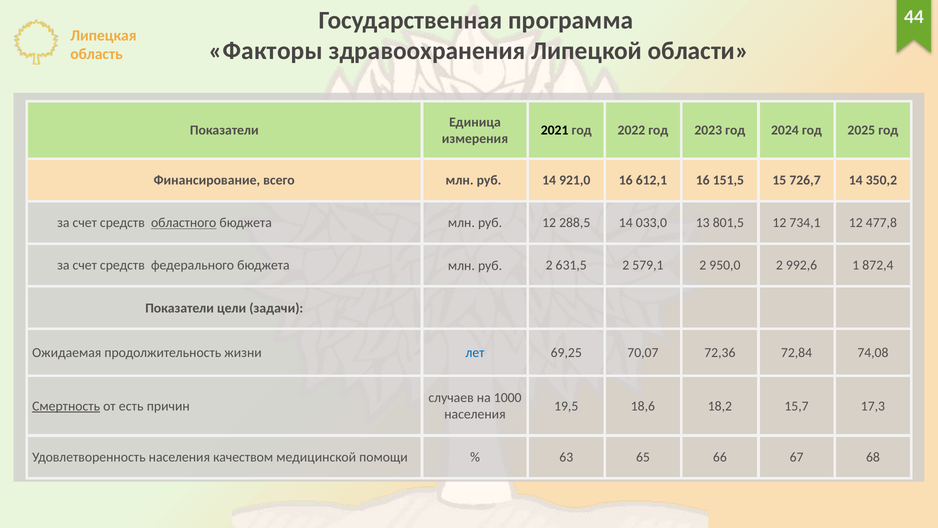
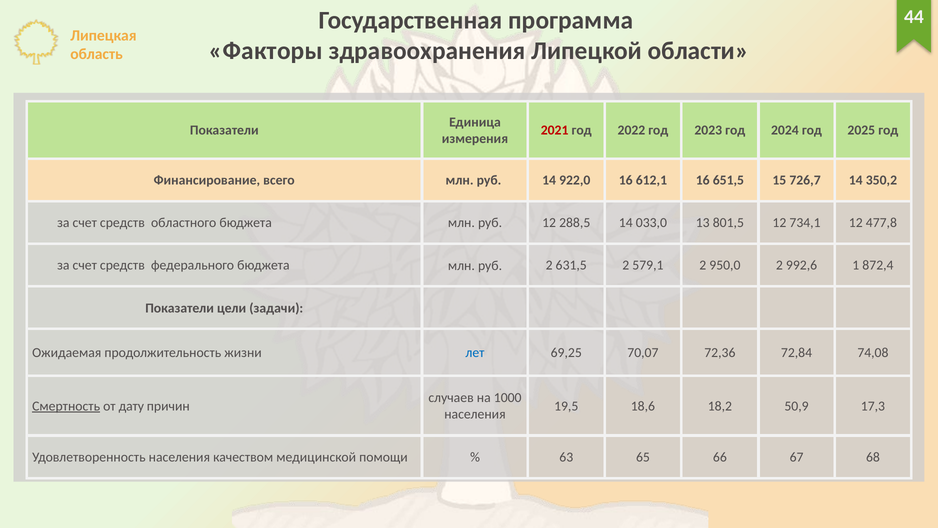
2021 colour: black -> red
921,0: 921,0 -> 922,0
151,5: 151,5 -> 651,5
областного underline: present -> none
есть: есть -> дату
15,7: 15,7 -> 50,9
